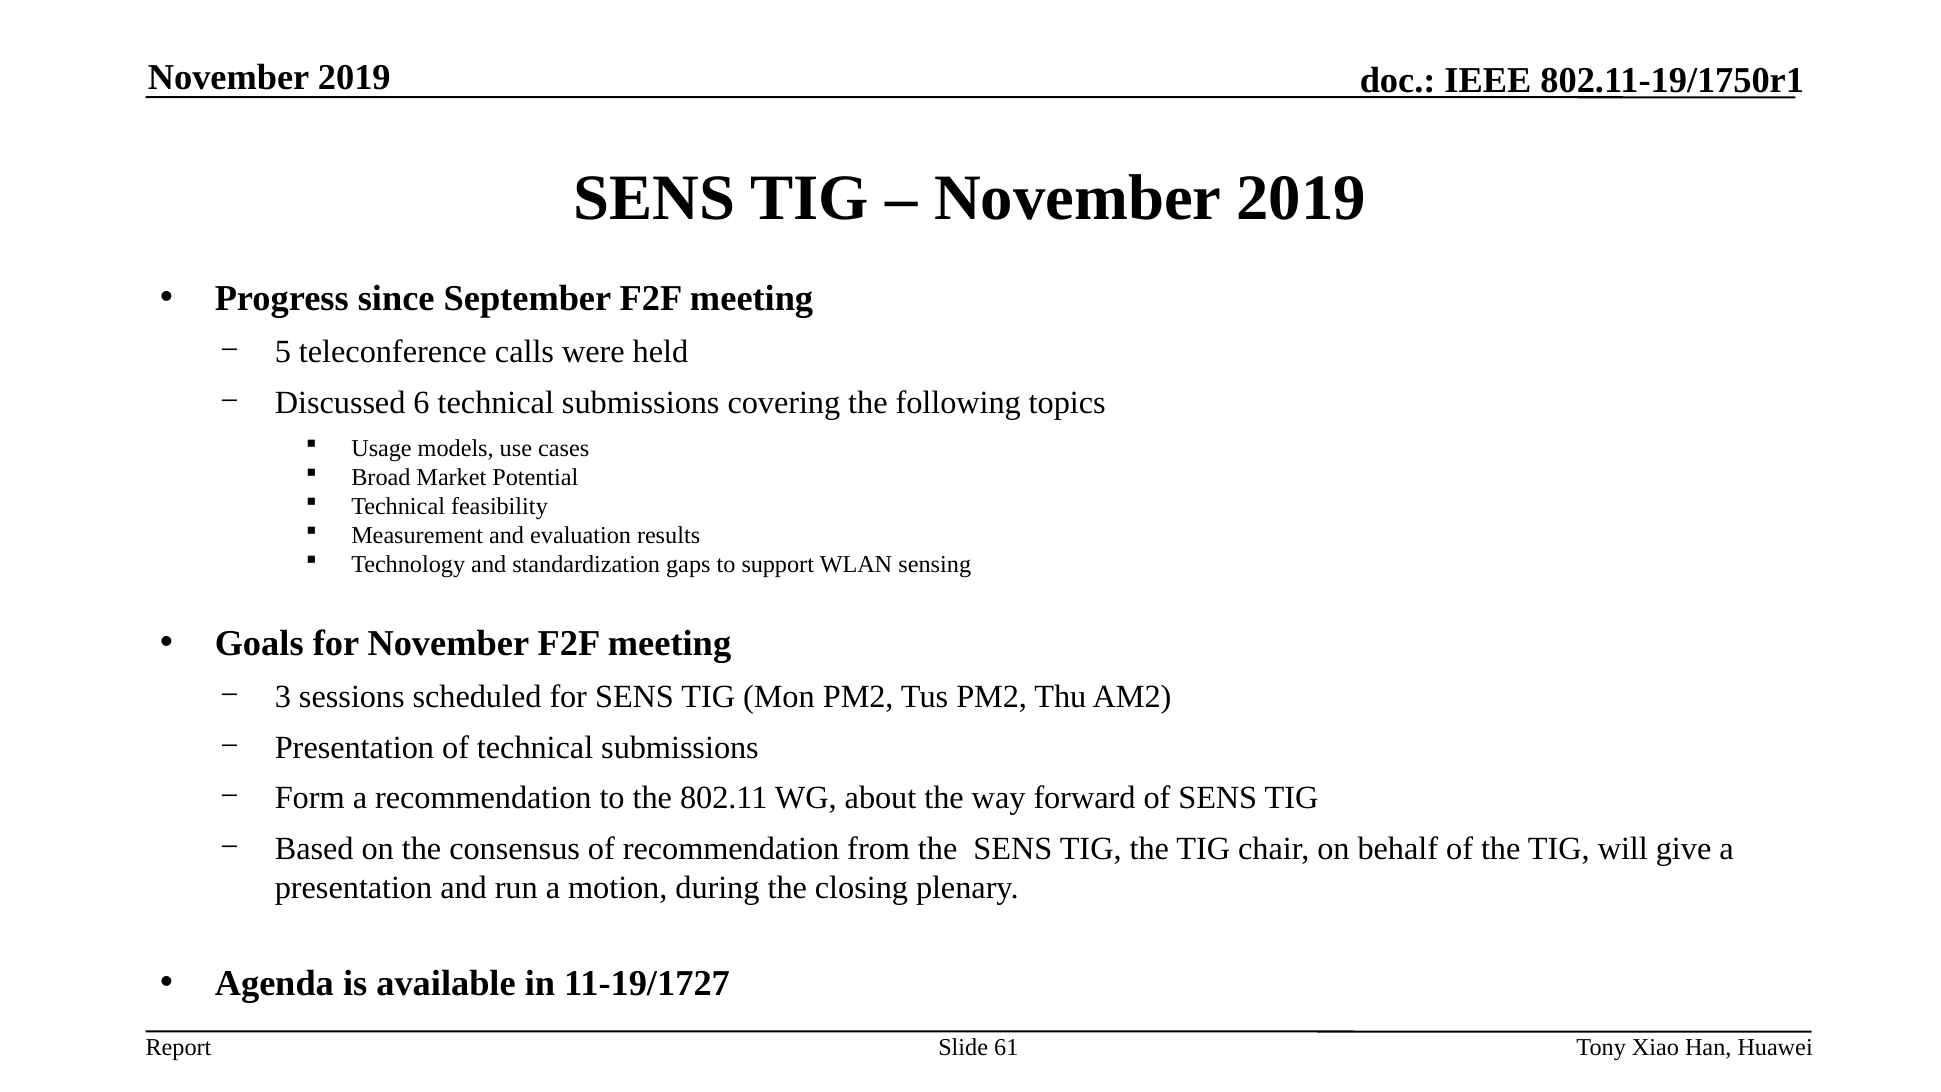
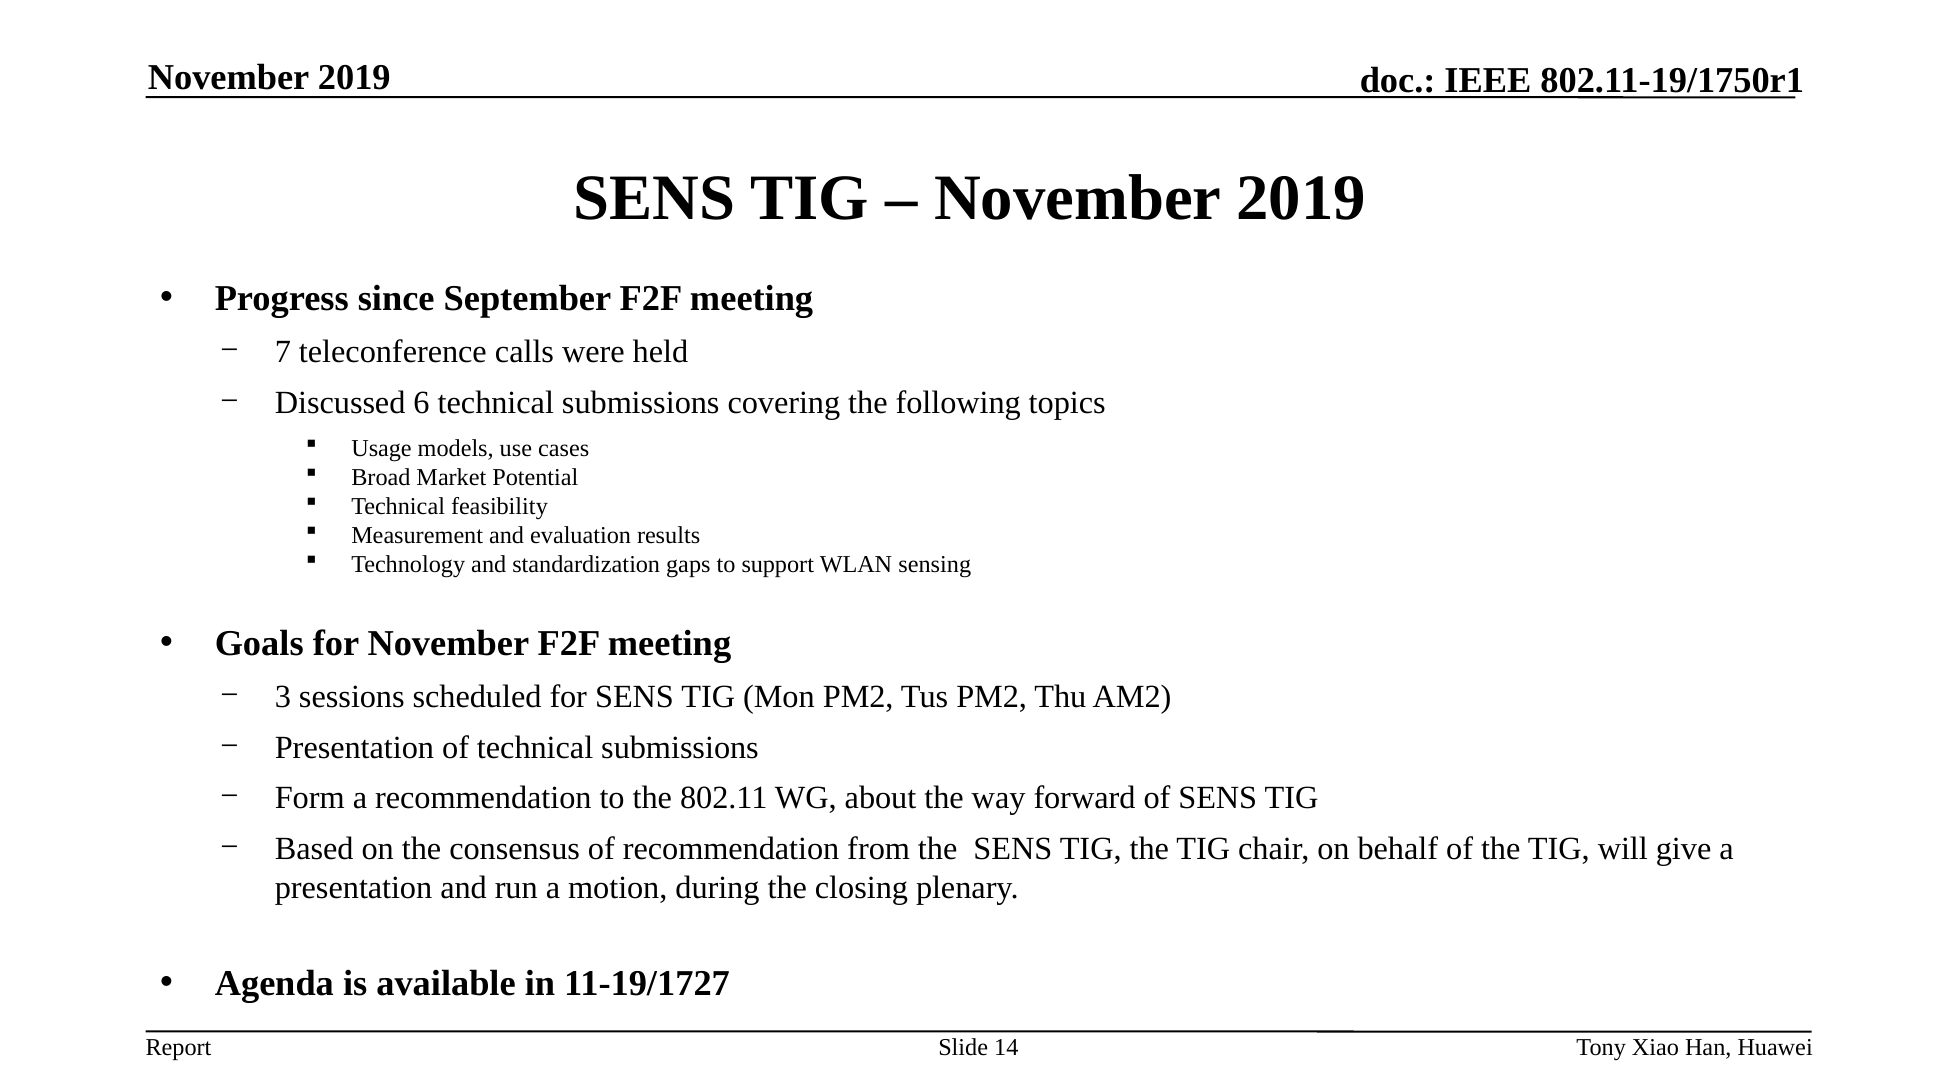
5: 5 -> 7
61: 61 -> 14
